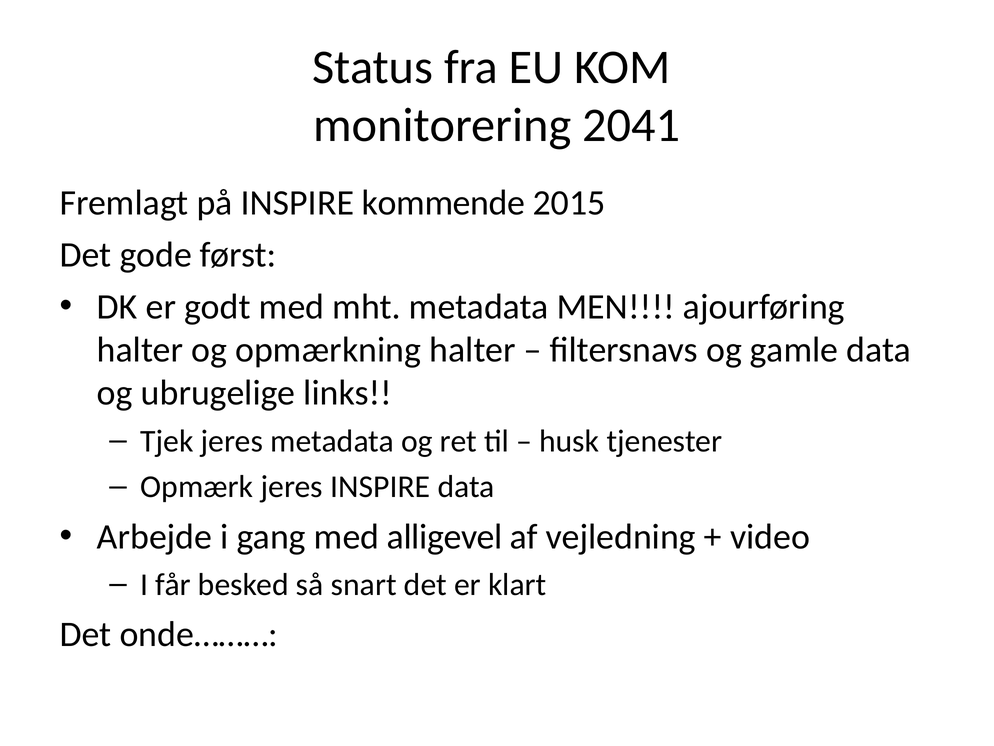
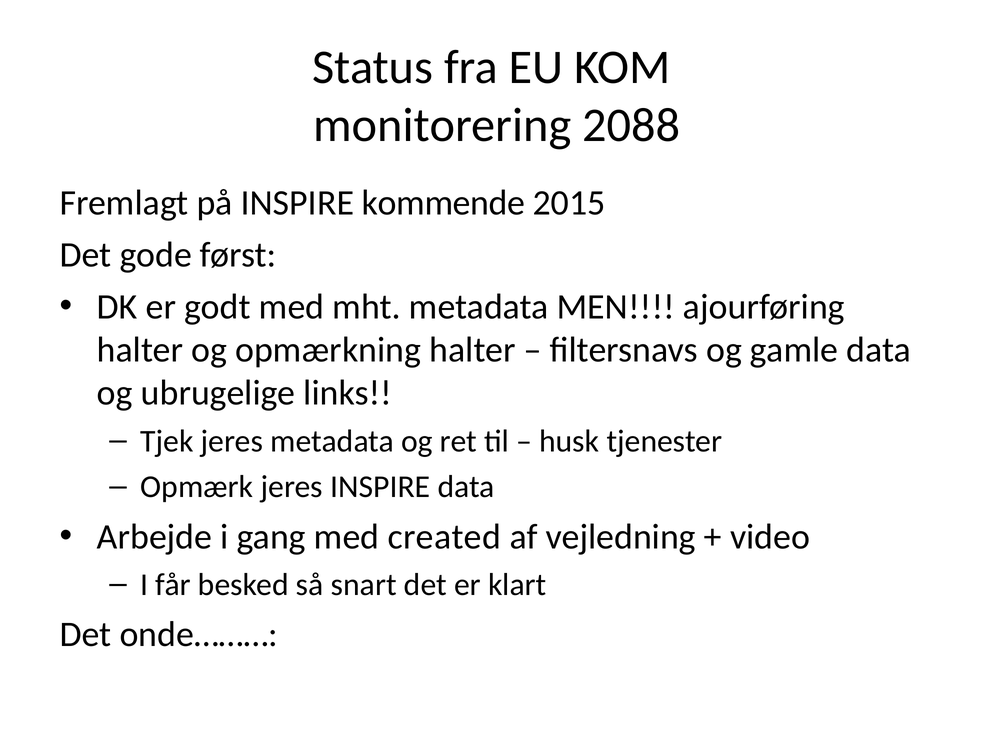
2041: 2041 -> 2088
alligevel: alligevel -> created
